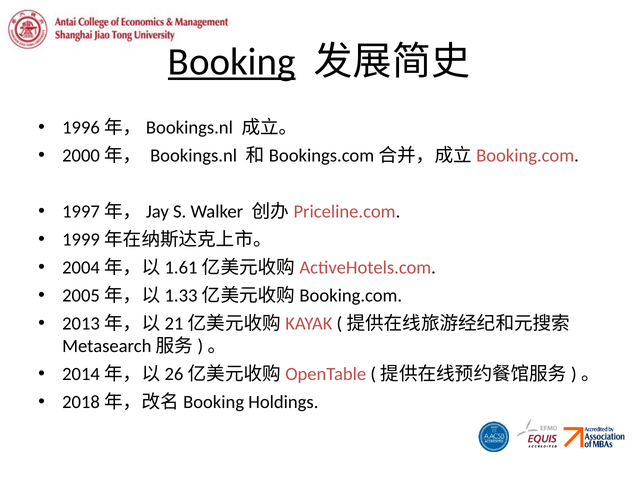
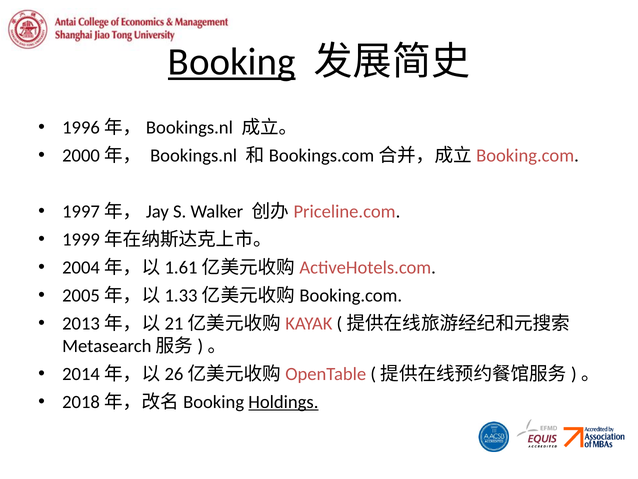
Holdings underline: none -> present
